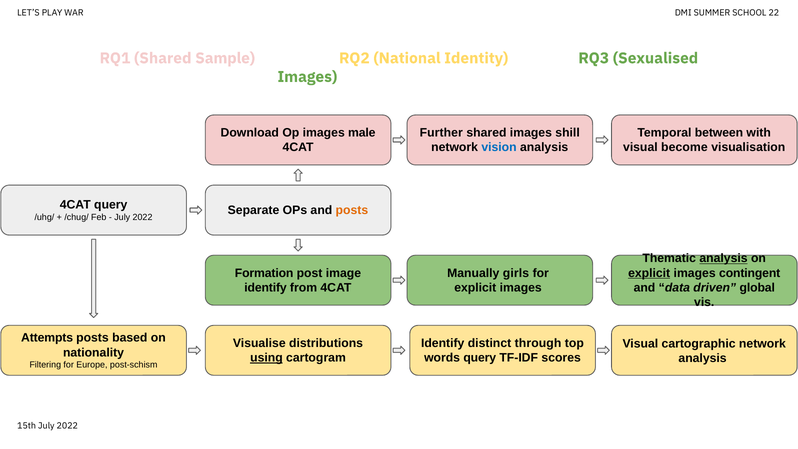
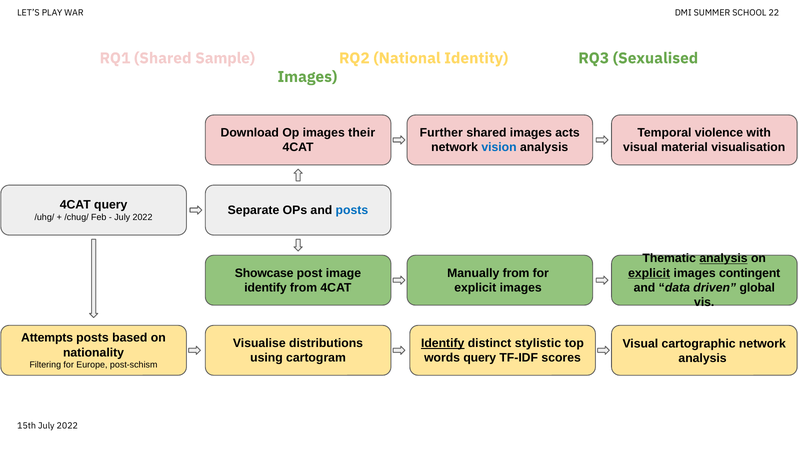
male: male -> their
shill: shill -> acts
between: between -> violence
become: become -> material
posts at (352, 210) colour: orange -> blue
Formation: Formation -> Showcase
Manually girls: girls -> from
Identify at (443, 343) underline: none -> present
through: through -> stylistic
using underline: present -> none
